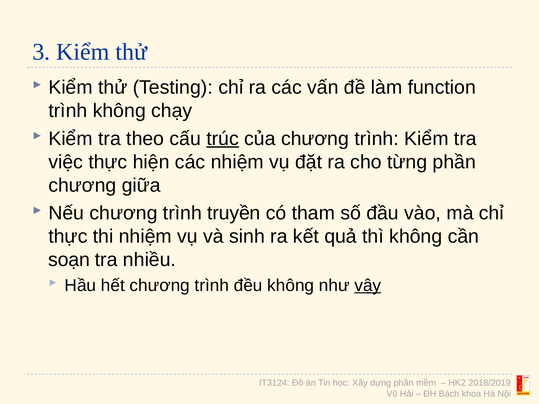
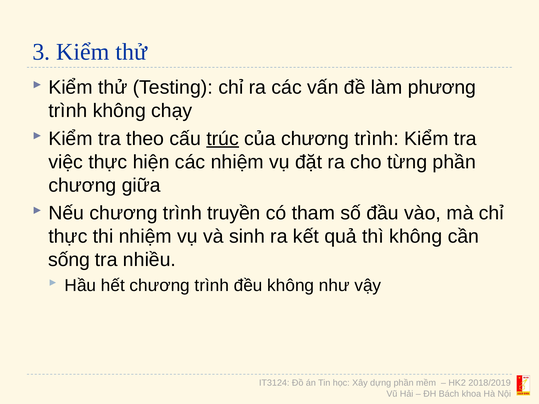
function: function -> phương
soạn: soạn -> sống
vậy underline: present -> none
